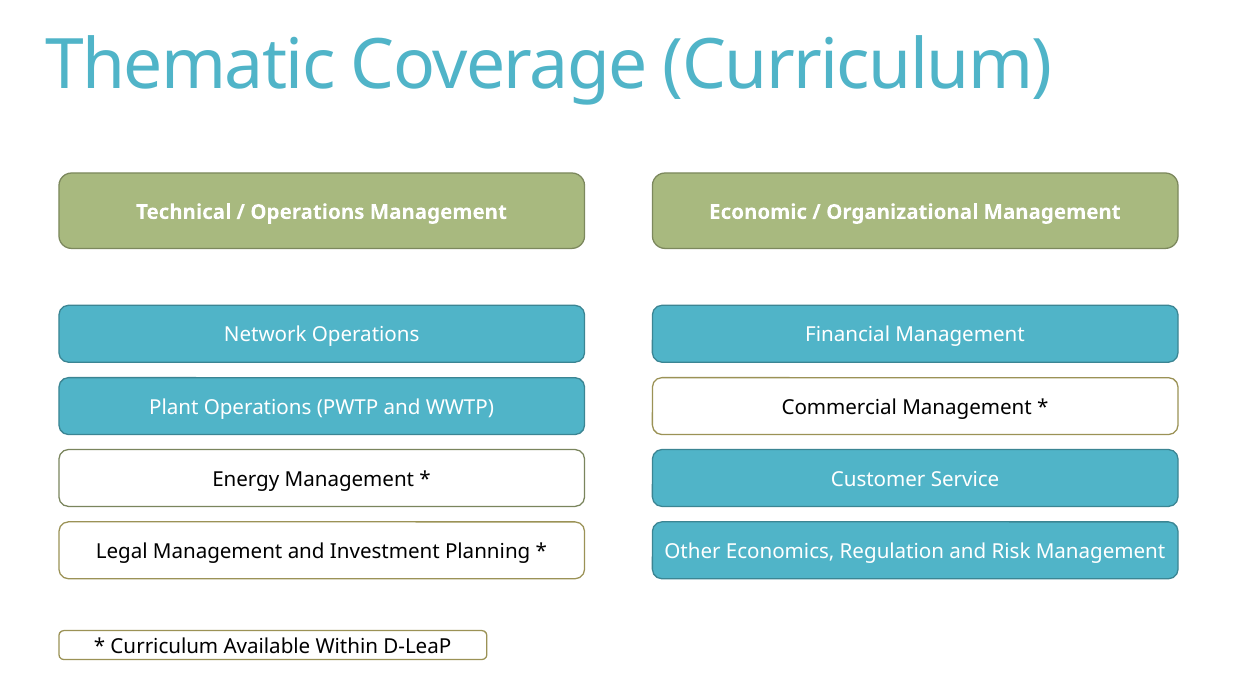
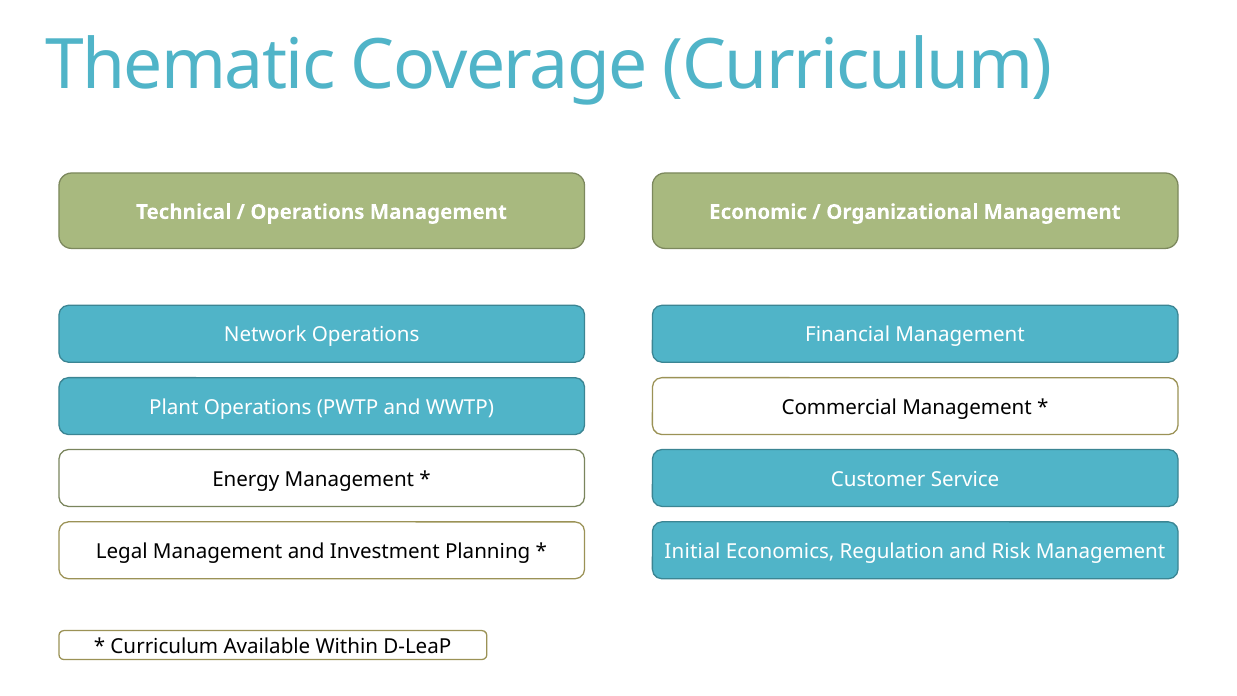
Other: Other -> Initial
